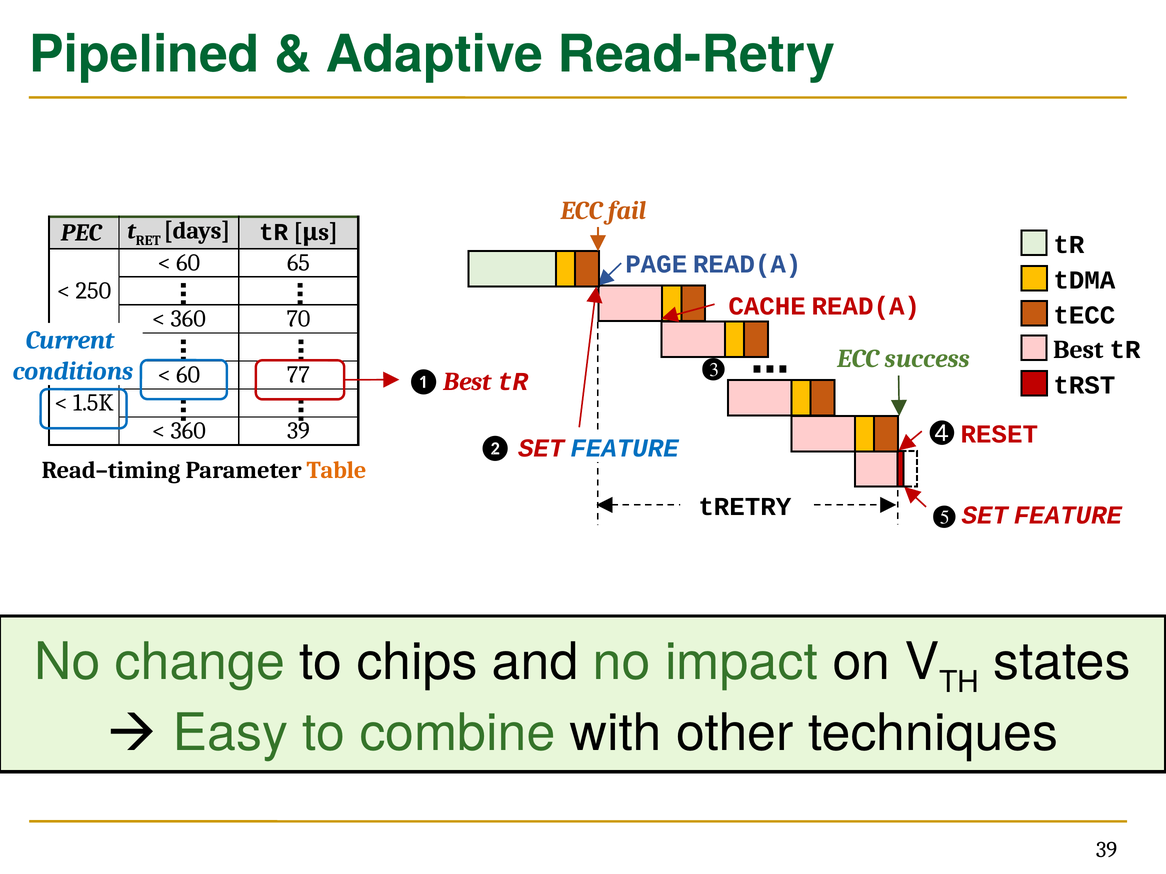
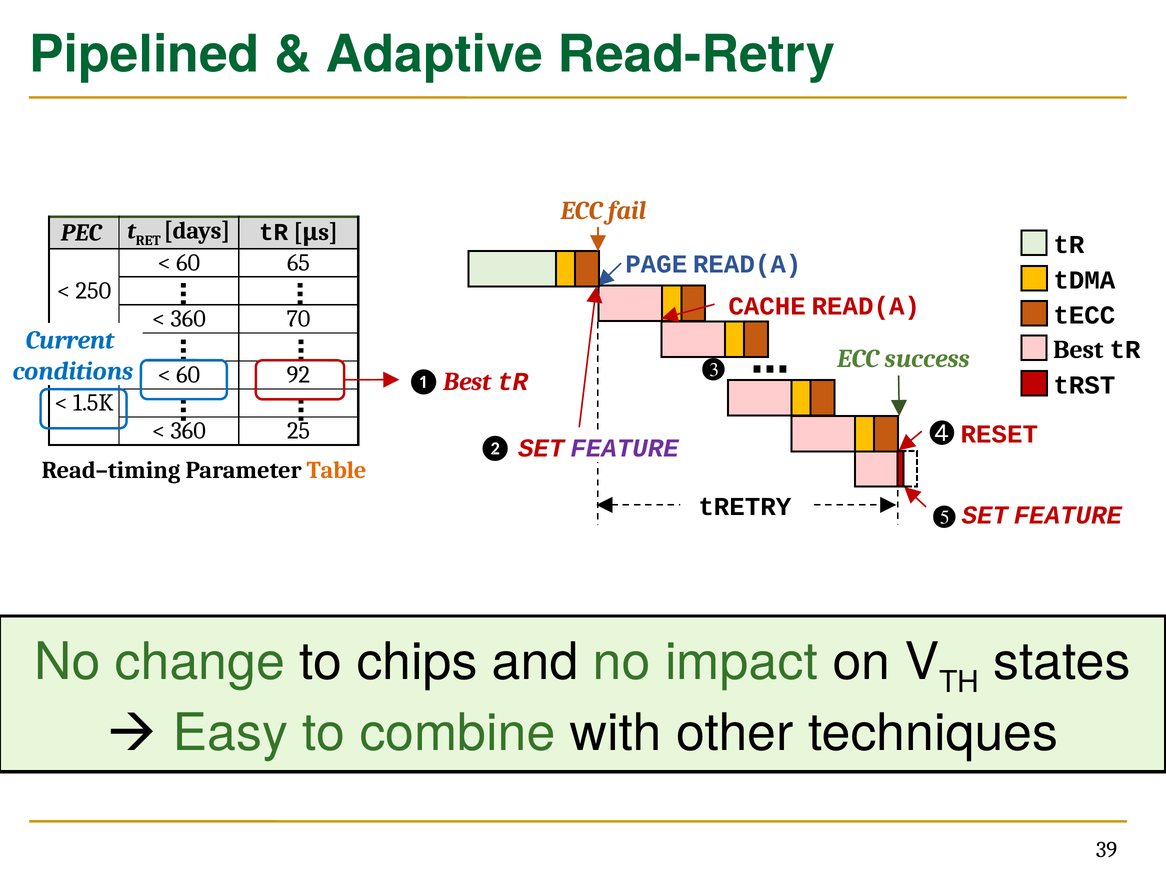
77: 77 -> 92
360 39: 39 -> 25
FEATURE at (625, 449) colour: blue -> purple
